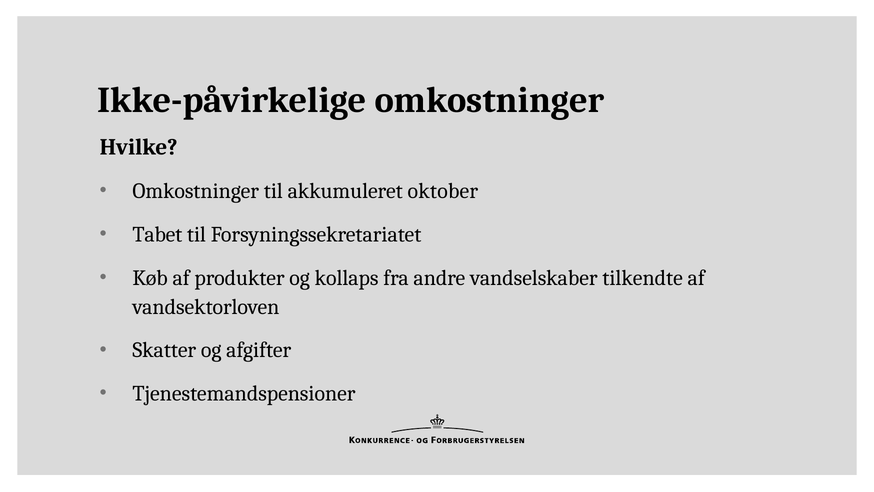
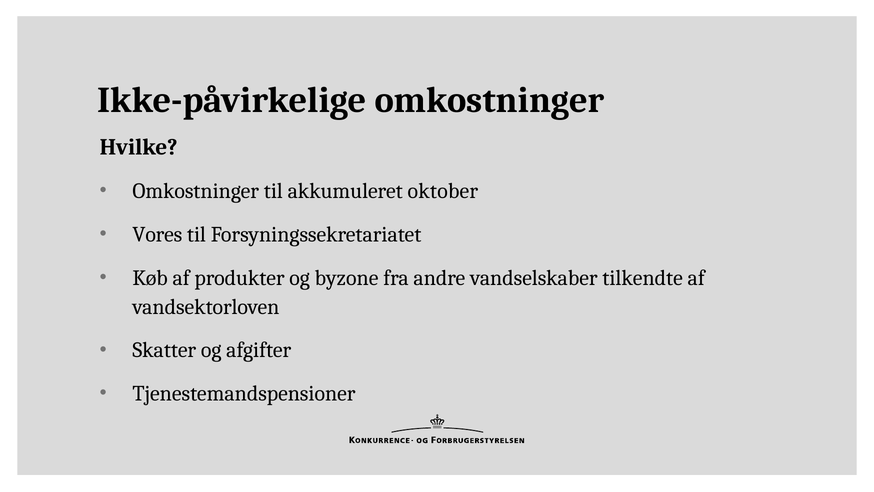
Tabet: Tabet -> Vores
kollaps: kollaps -> byzone
